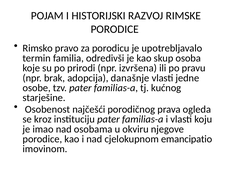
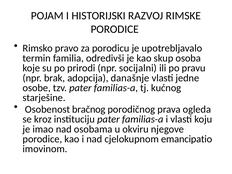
izvršena: izvršena -> socijalni
najčešći: najčešći -> bračnog
